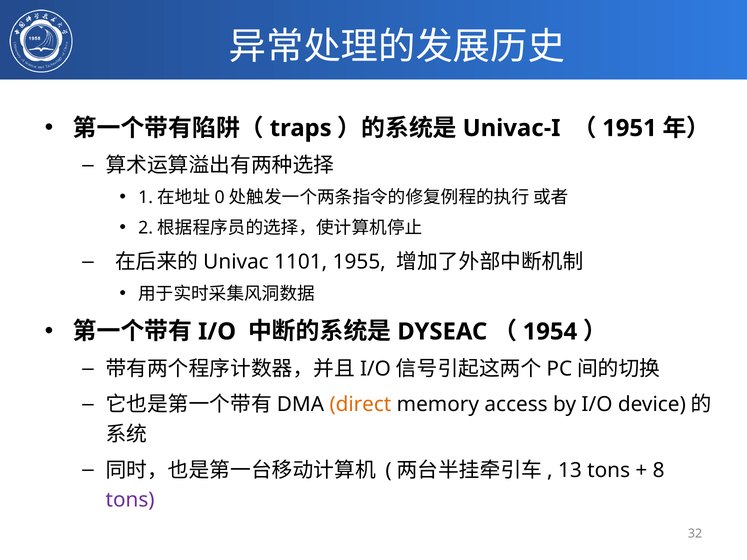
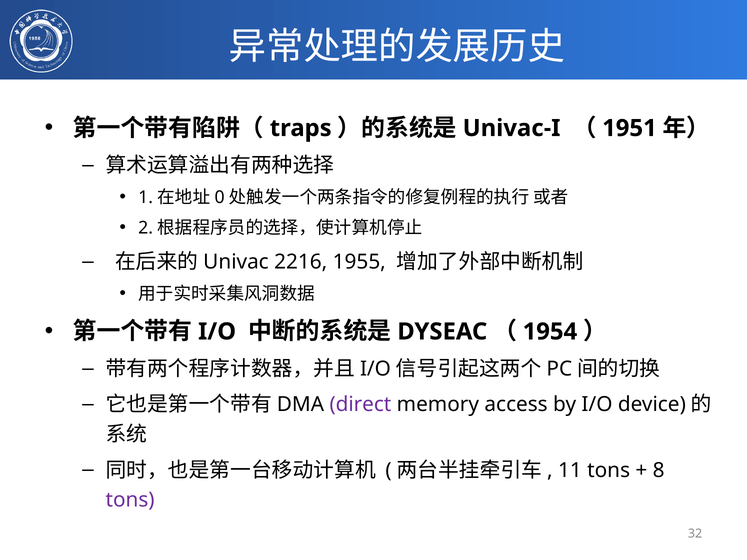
1101: 1101 -> 2216
direct colour: orange -> purple
13: 13 -> 11
